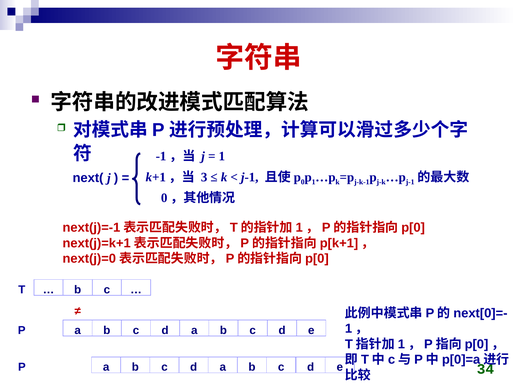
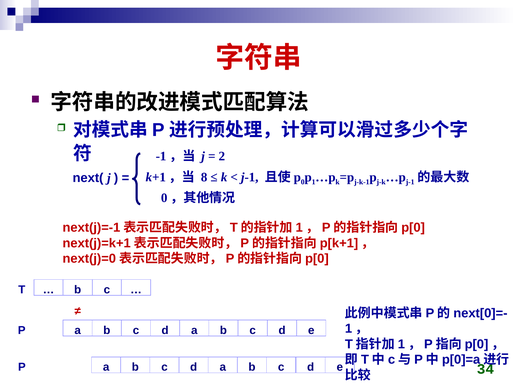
1 at (222, 156): 1 -> 2
3: 3 -> 8
